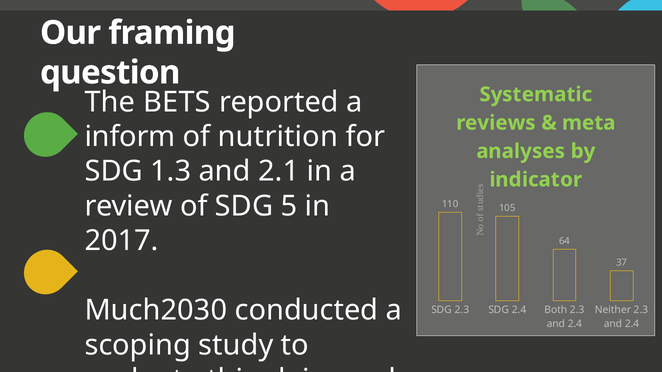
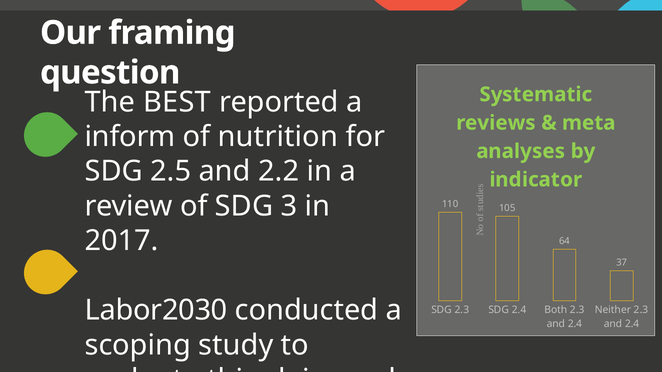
BETS: BETS -> BEST
1.3: 1.3 -> 2.5
2.1: 2.1 -> 2.2
5: 5 -> 3
Much2030: Much2030 -> Labor2030
